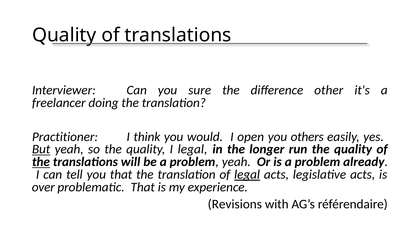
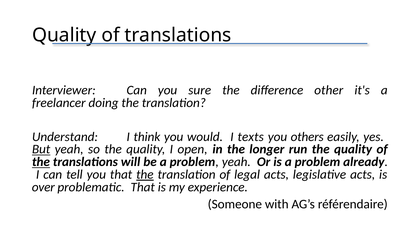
Practitioner: Practitioner -> Understand
open: open -> texts
I legal: legal -> open
the at (145, 175) underline: none -> present
legal at (247, 175) underline: present -> none
Revisions: Revisions -> Someone
